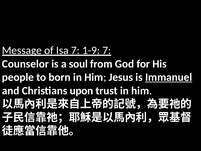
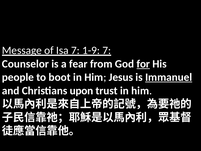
soul: soul -> fear
for underline: none -> present
born: born -> boot
